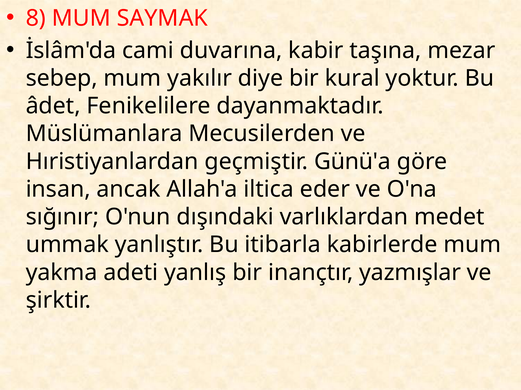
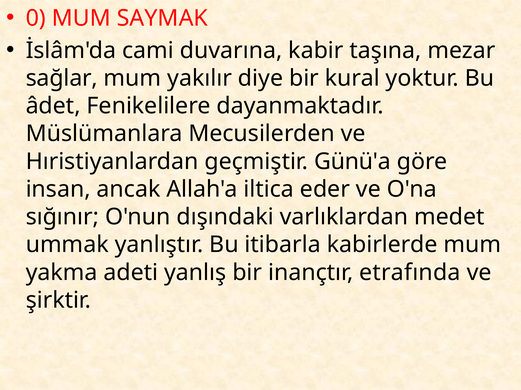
8: 8 -> 0
sebep: sebep -> sağlar
yazmışlar: yazmışlar -> etrafında
